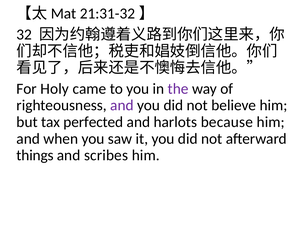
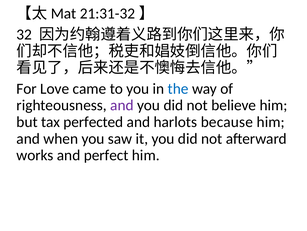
Holy: Holy -> Love
the colour: purple -> blue
things: things -> works
scribes: scribes -> perfect
